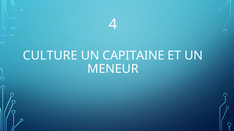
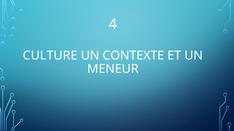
CAPITAINE: CAPITAINE -> CONTEXTE
